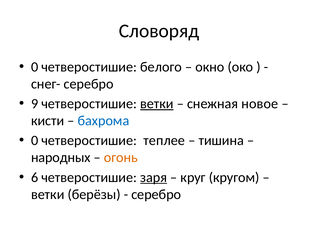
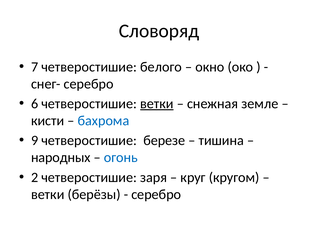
0 at (35, 67): 0 -> 7
9: 9 -> 6
новое: новое -> земле
0 at (35, 140): 0 -> 9
теплее: теплее -> березе
огонь colour: orange -> blue
6: 6 -> 2
заря underline: present -> none
